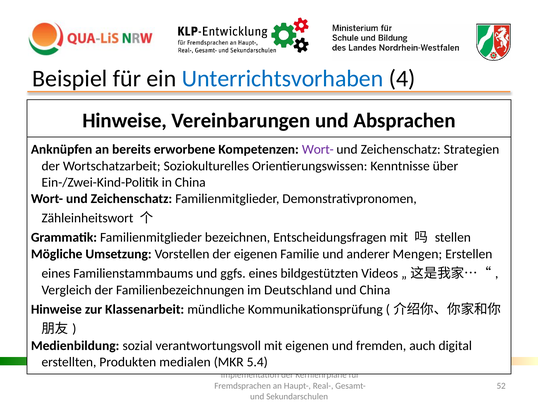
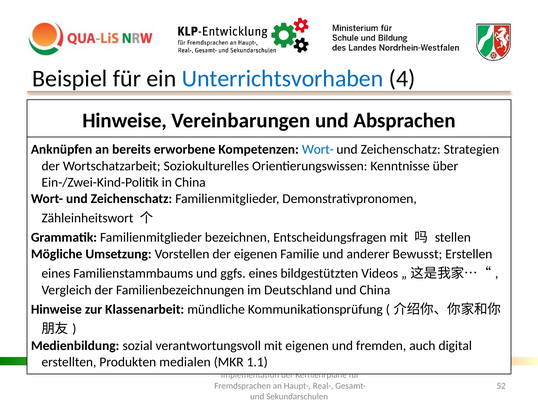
Wort- at (318, 149) colour: purple -> blue
Mengen: Mengen -> Bewusst
5.4: 5.4 -> 1.1
